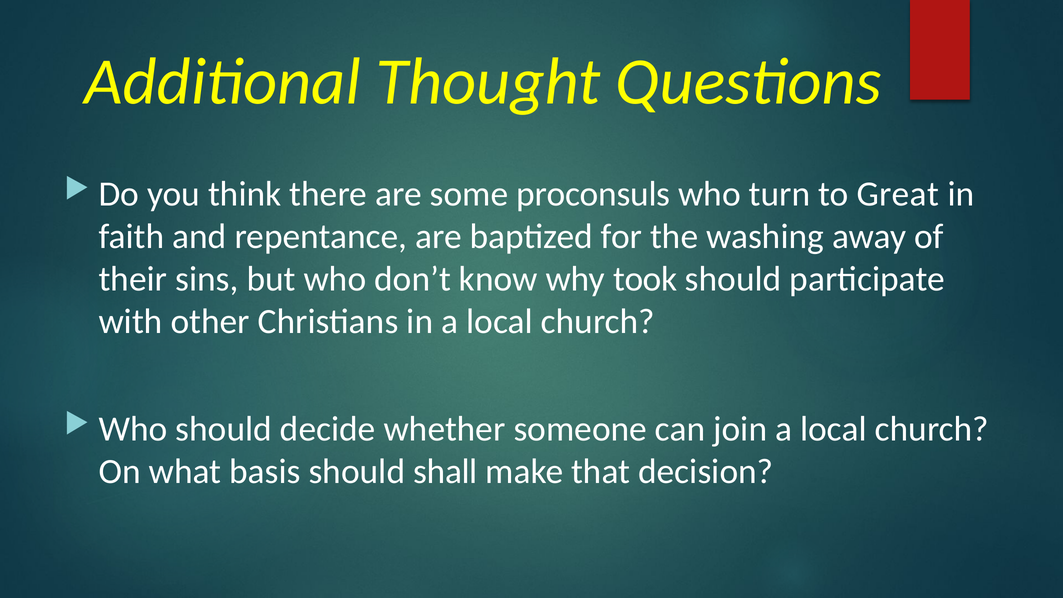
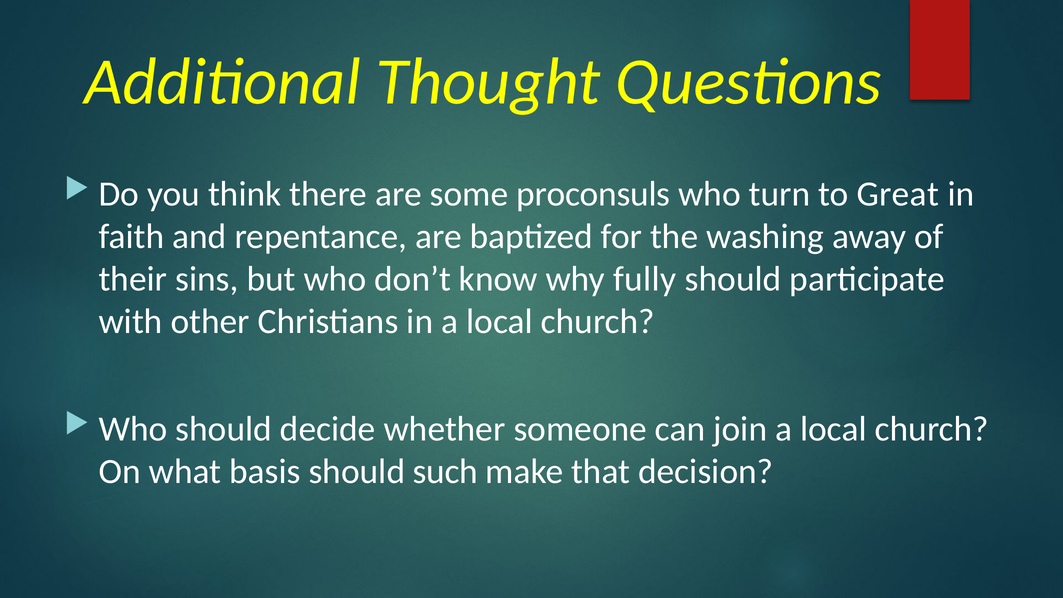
took: took -> fully
shall: shall -> such
